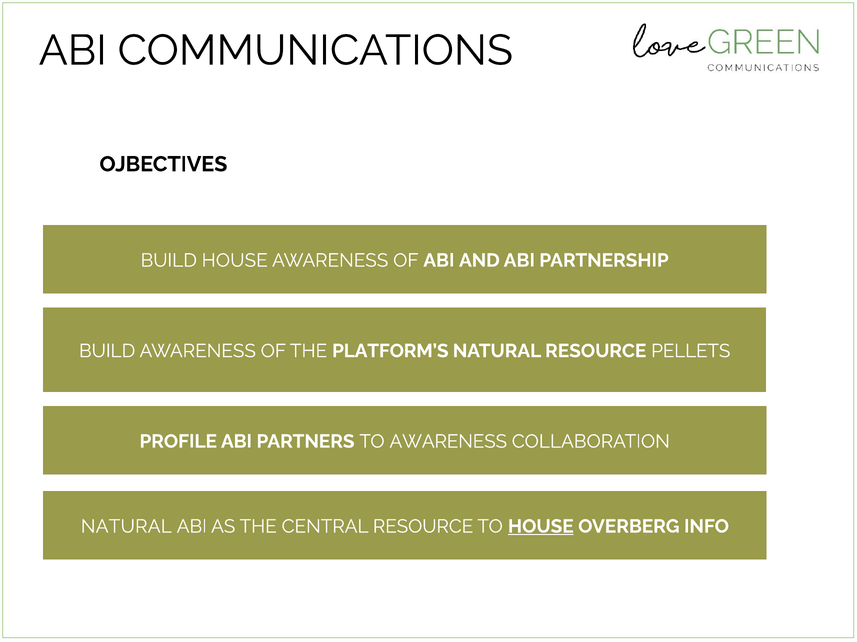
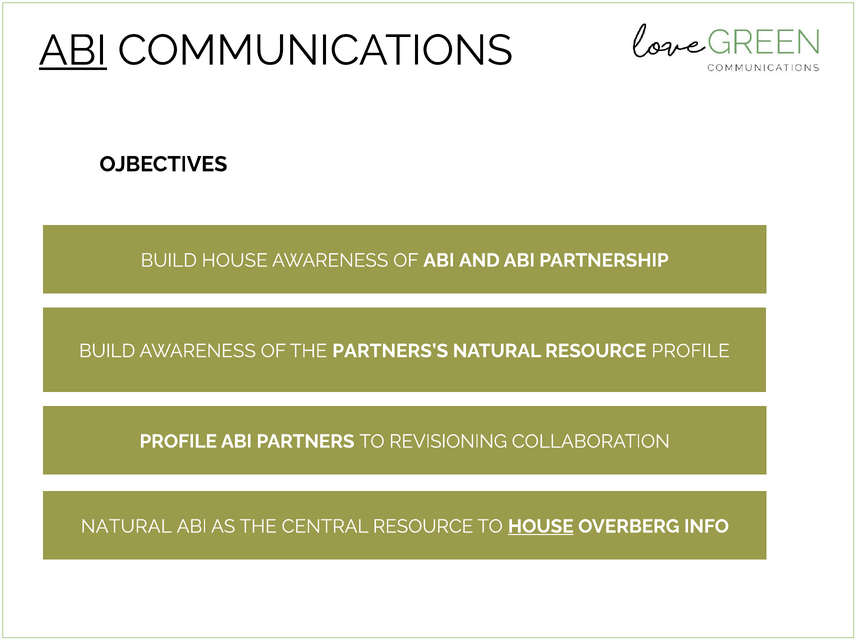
ABI at (73, 51) underline: none -> present
PLATFORM’S: PLATFORM’S -> PARTNERS’S
RESOURCE PELLETS: PELLETS -> PROFILE
TO AWARENESS: AWARENESS -> REVISIONING
